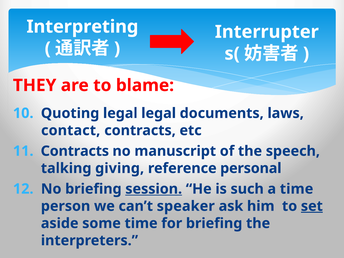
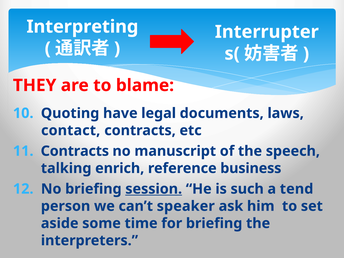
Quoting legal: legal -> have
giving: giving -> enrich
personal: personal -> business
a time: time -> tend
set underline: present -> none
